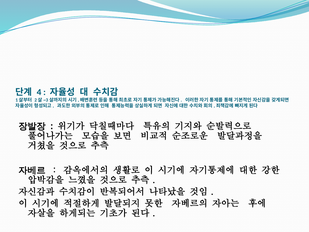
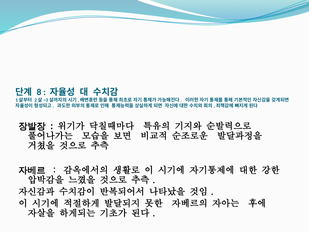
4: 4 -> 8
